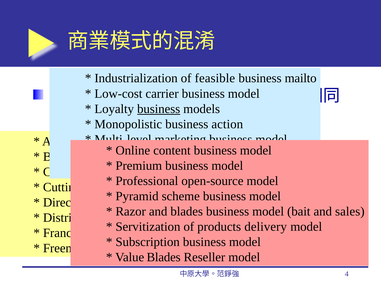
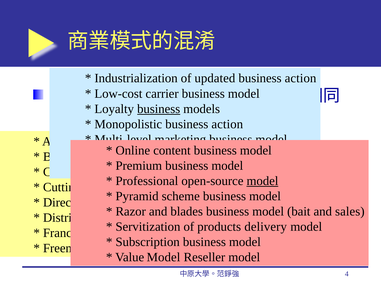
feasible: feasible -> updated
mailto at (301, 78): mailto -> action
model at (262, 181) underline: none -> present
Value Blades: Blades -> Model
